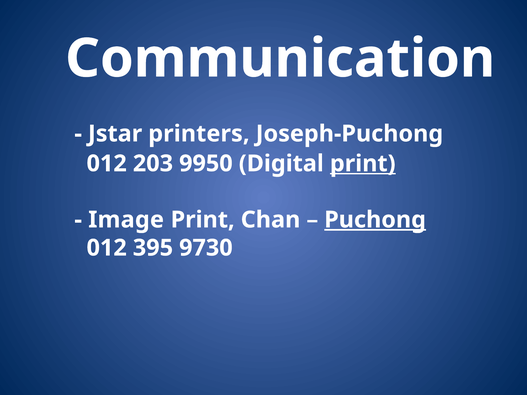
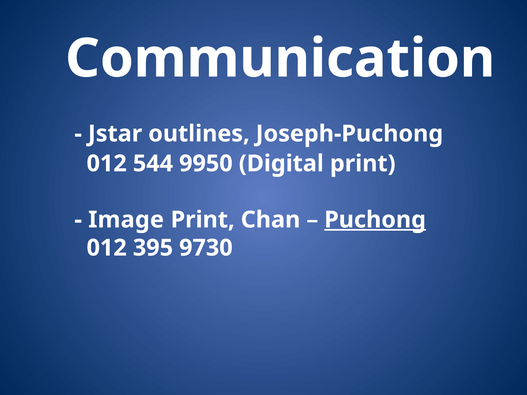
printers: printers -> outlines
203: 203 -> 544
print at (363, 164) underline: present -> none
